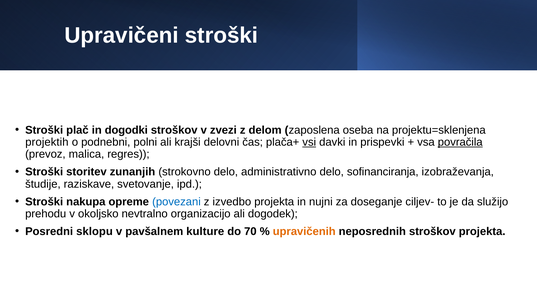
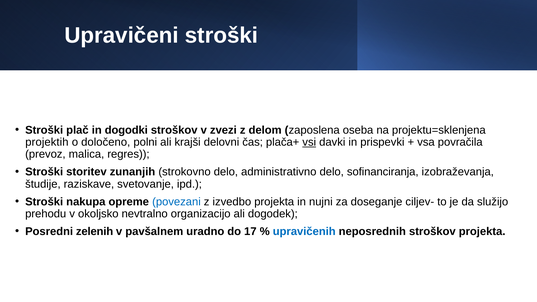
podnebni: podnebni -> določeno
povračila underline: present -> none
sklopu: sklopu -> zelenih
kulture: kulture -> uradno
70: 70 -> 17
upravičenih colour: orange -> blue
